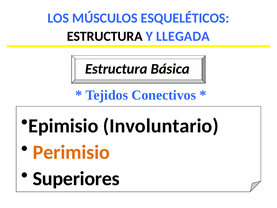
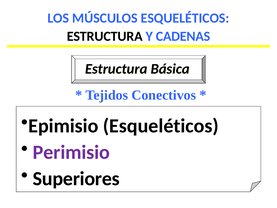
LLEGADA: LLEGADA -> CADENAS
Epimisio Involuntario: Involuntario -> Esqueléticos
Perimisio colour: orange -> purple
